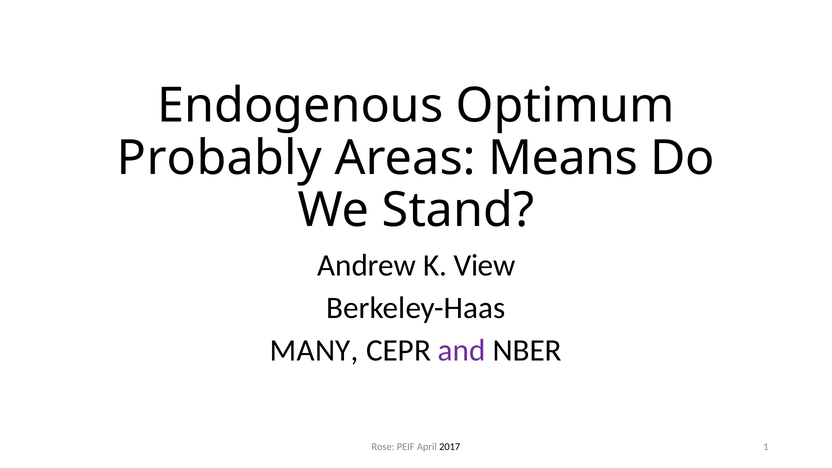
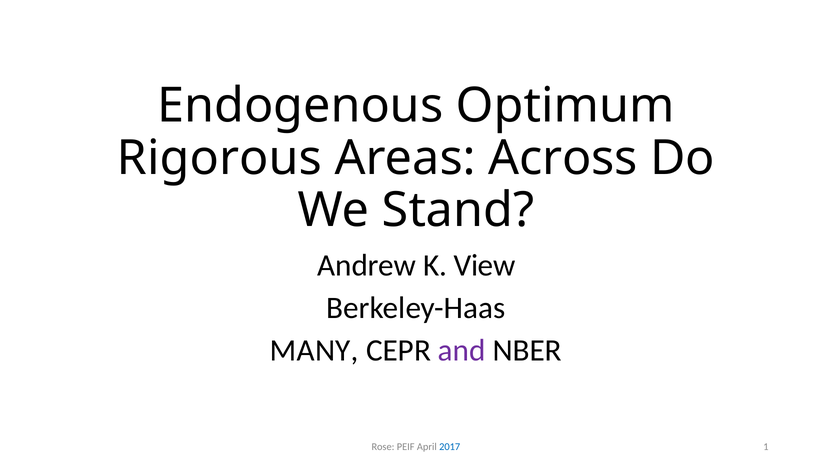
Probably: Probably -> Rigorous
Means: Means -> Across
2017 colour: black -> blue
